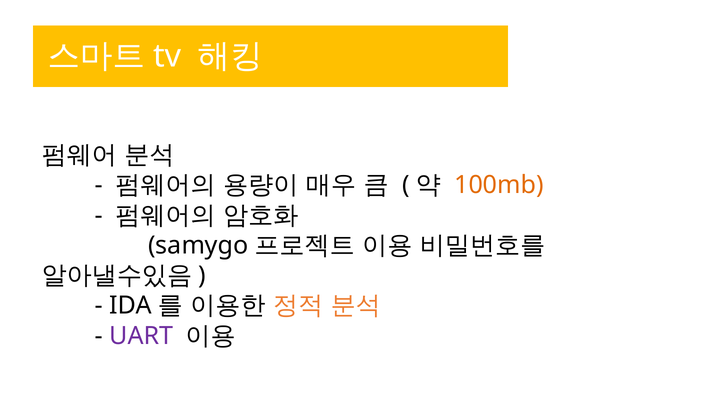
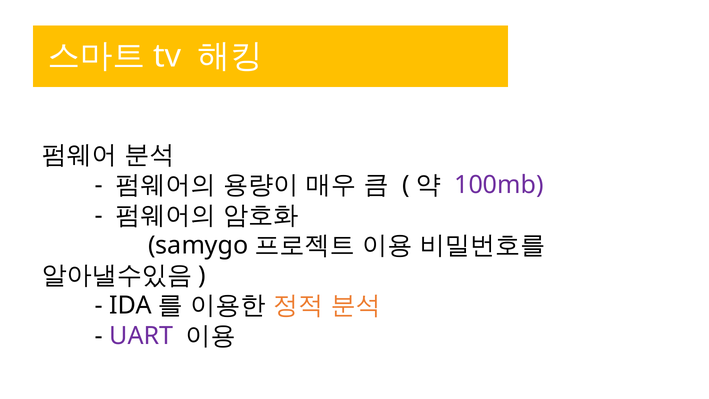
100mb colour: orange -> purple
